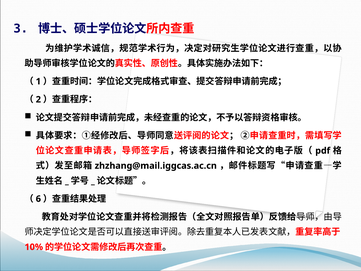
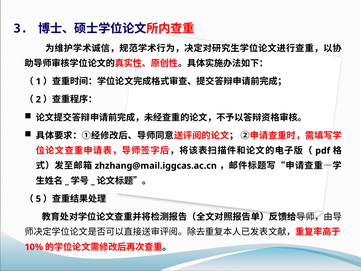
6: 6 -> 5
